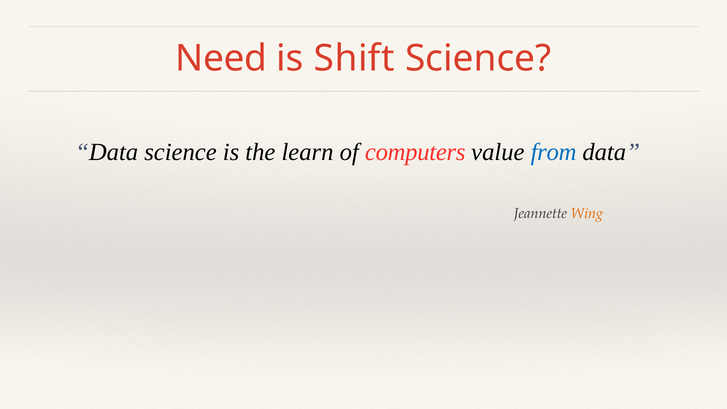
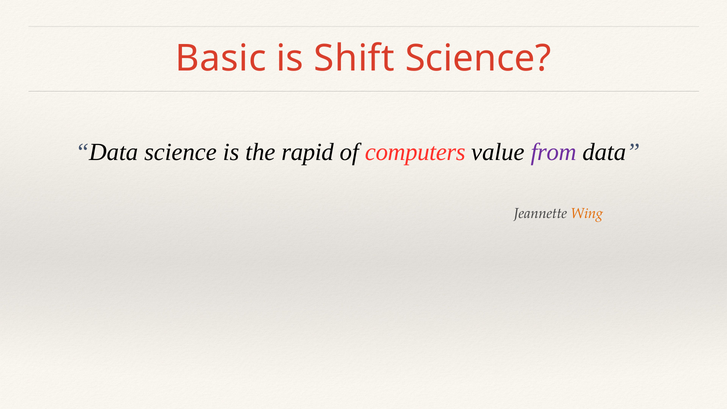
Need: Need -> Basic
learn: learn -> rapid
from colour: blue -> purple
